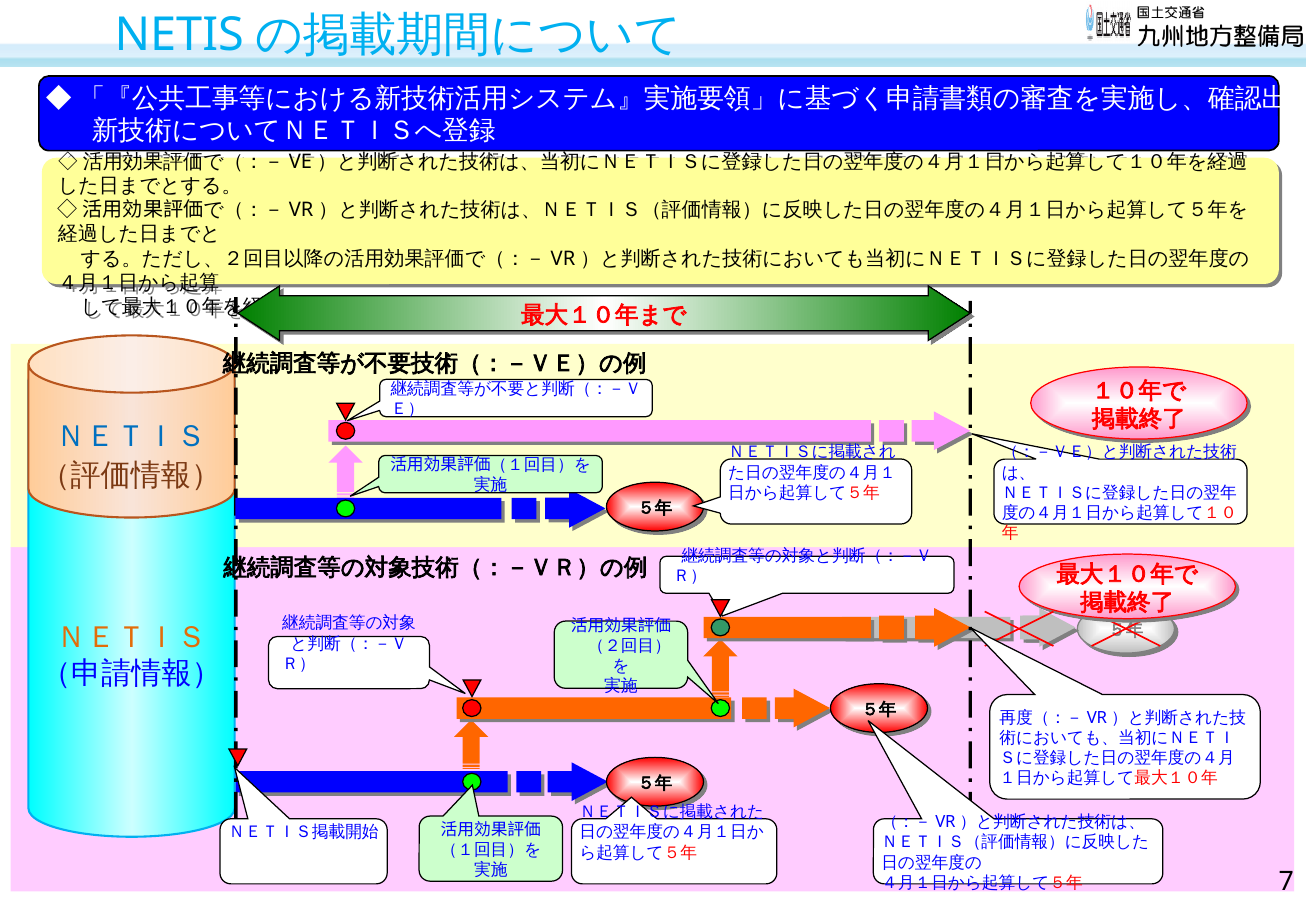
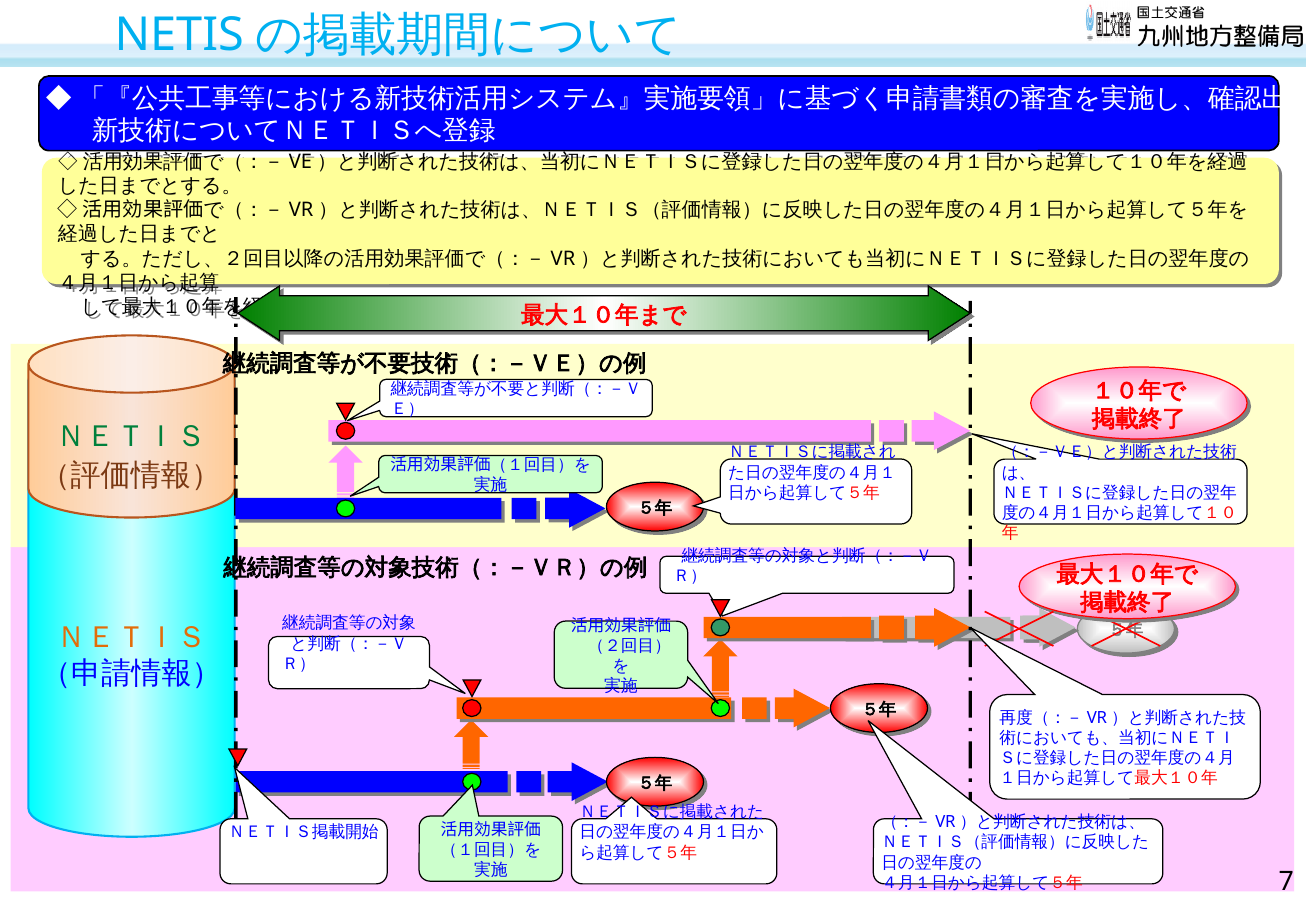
ＮＥＴＩＳ at (131, 437) colour: blue -> green
